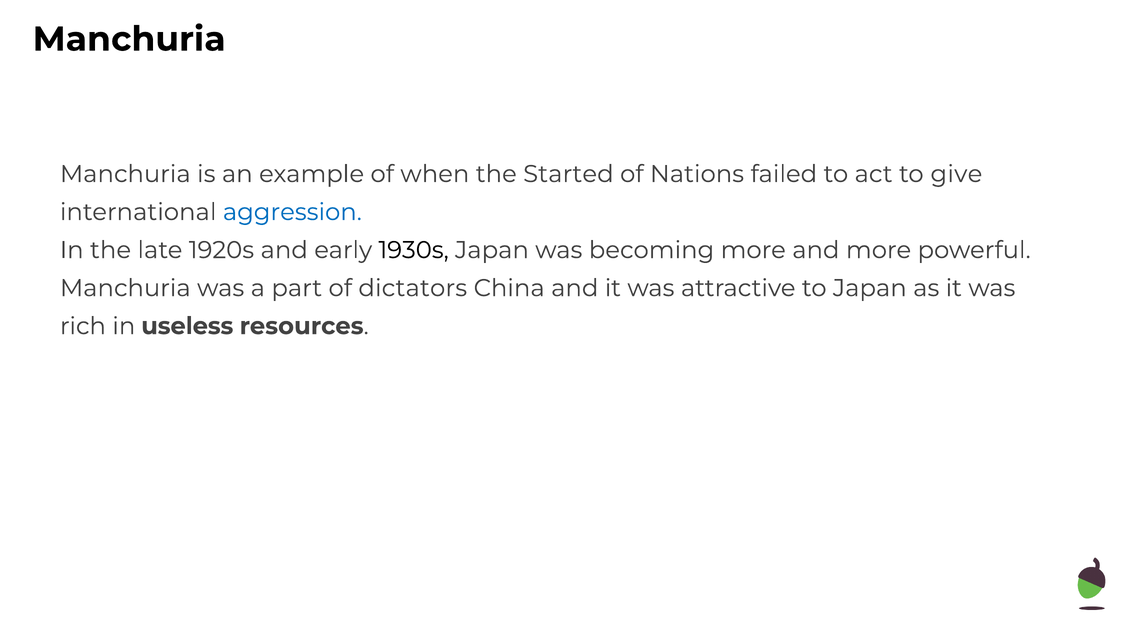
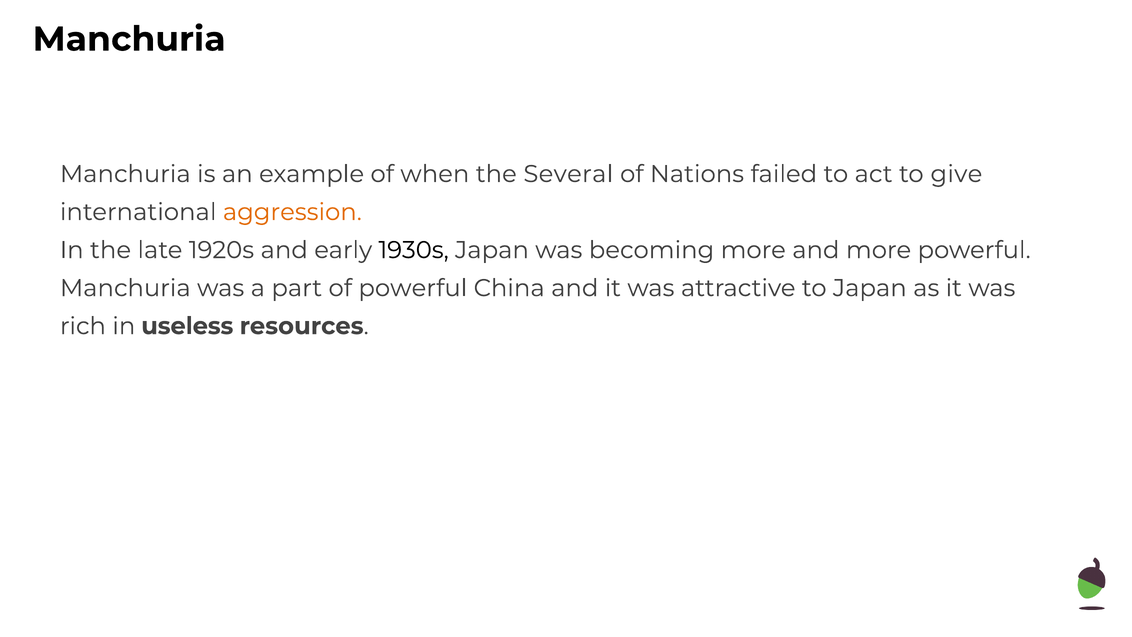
Started: Started -> Several
aggression colour: blue -> orange
of dictators: dictators -> powerful
